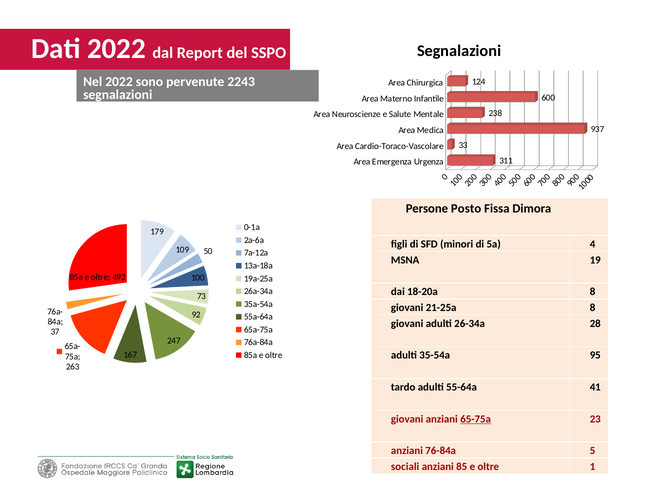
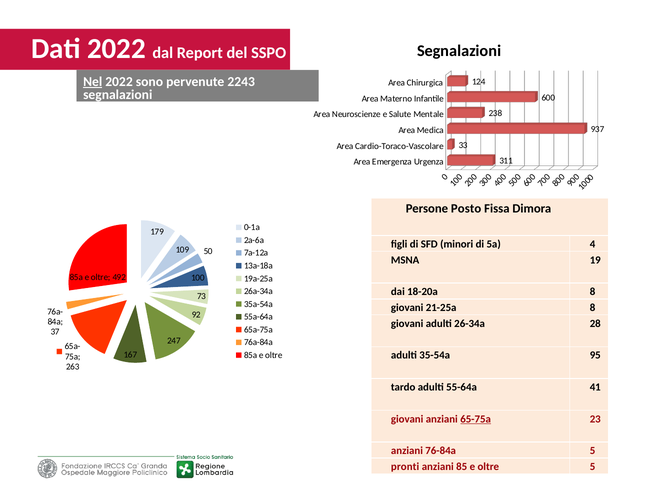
Nel underline: none -> present
sociali: sociali -> pronti
oltre 1: 1 -> 5
